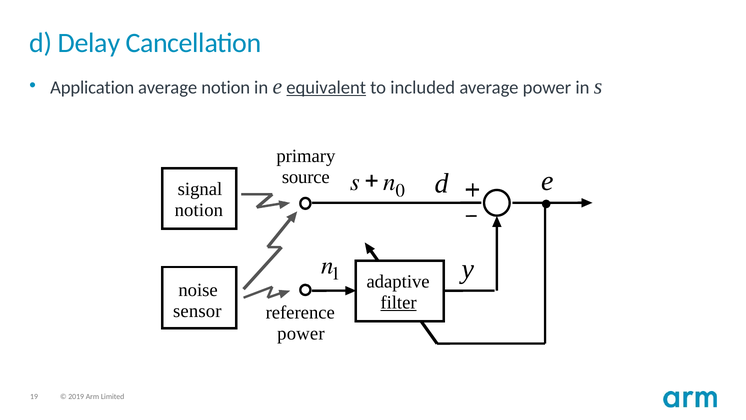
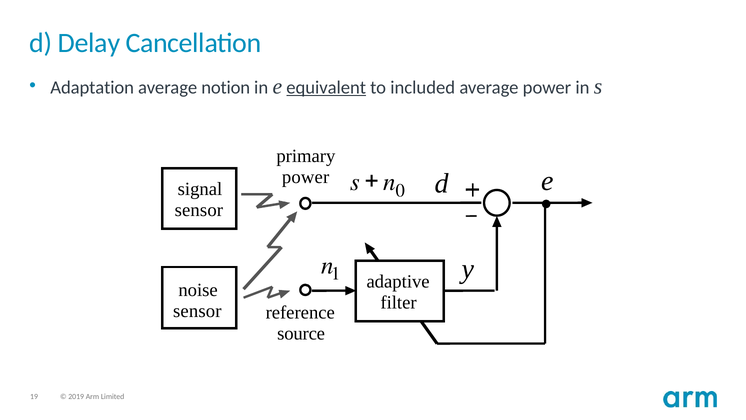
Application: Application -> Adaptation
source at (306, 177): source -> power
notion at (199, 210): notion -> sensor
filter underline: present -> none
power at (301, 333): power -> source
